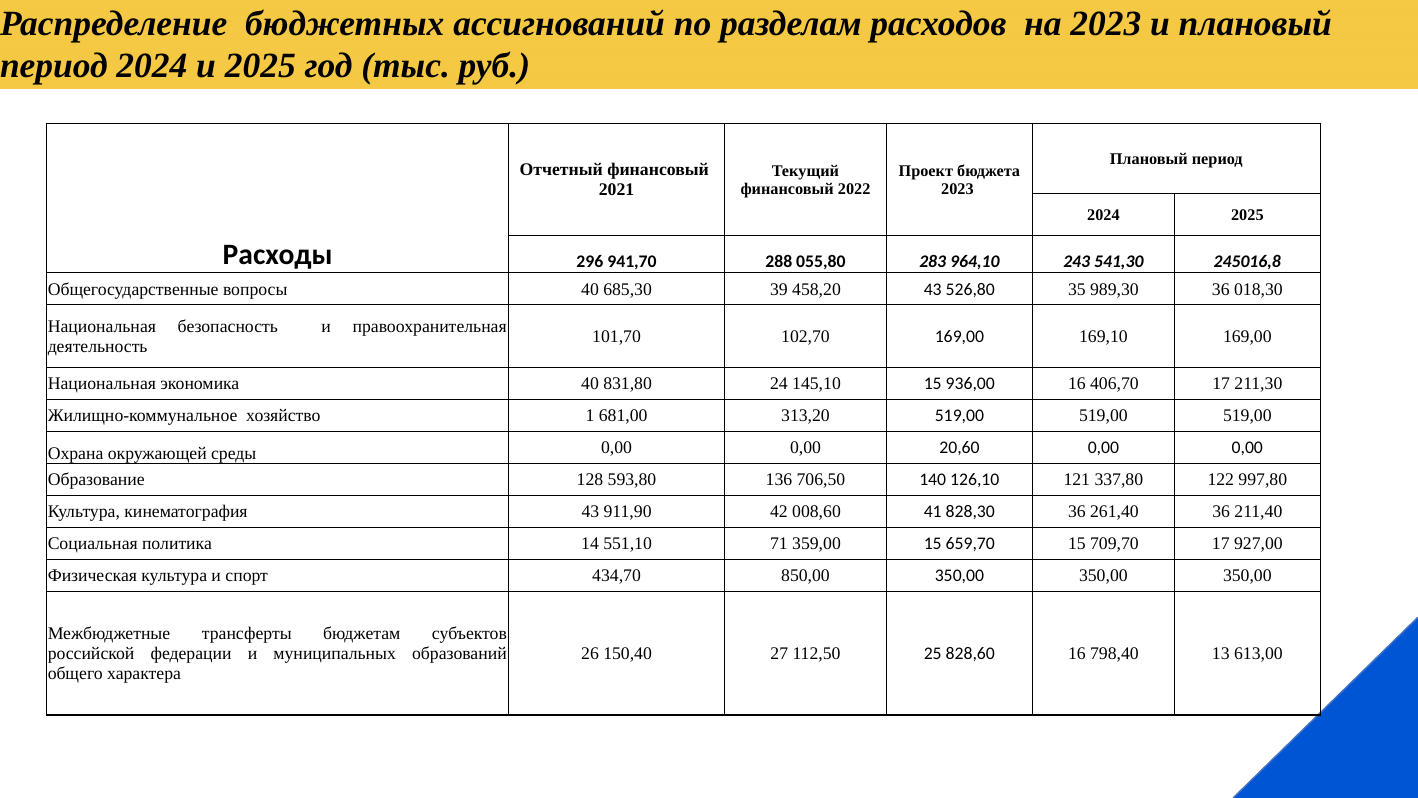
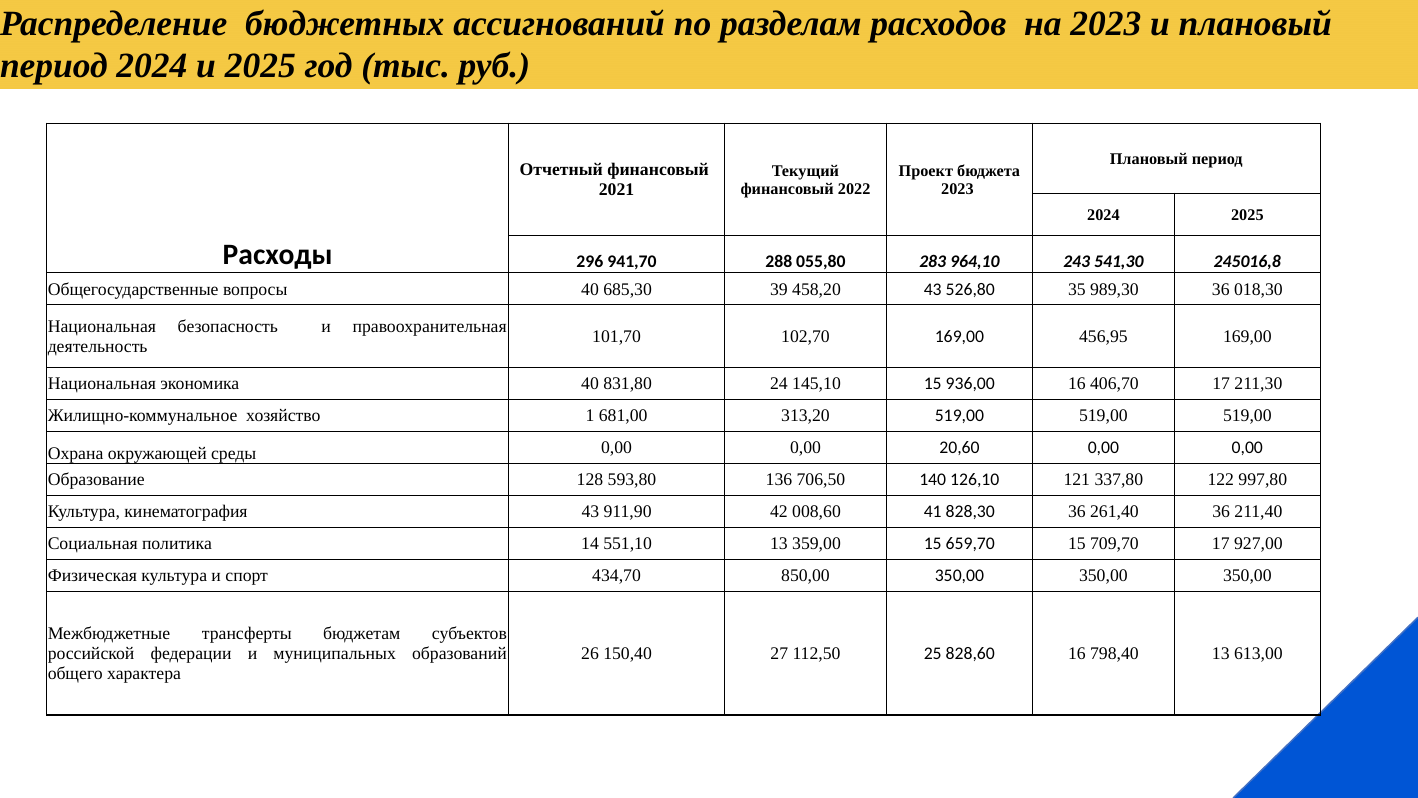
169,10: 169,10 -> 456,95
551,10 71: 71 -> 13
